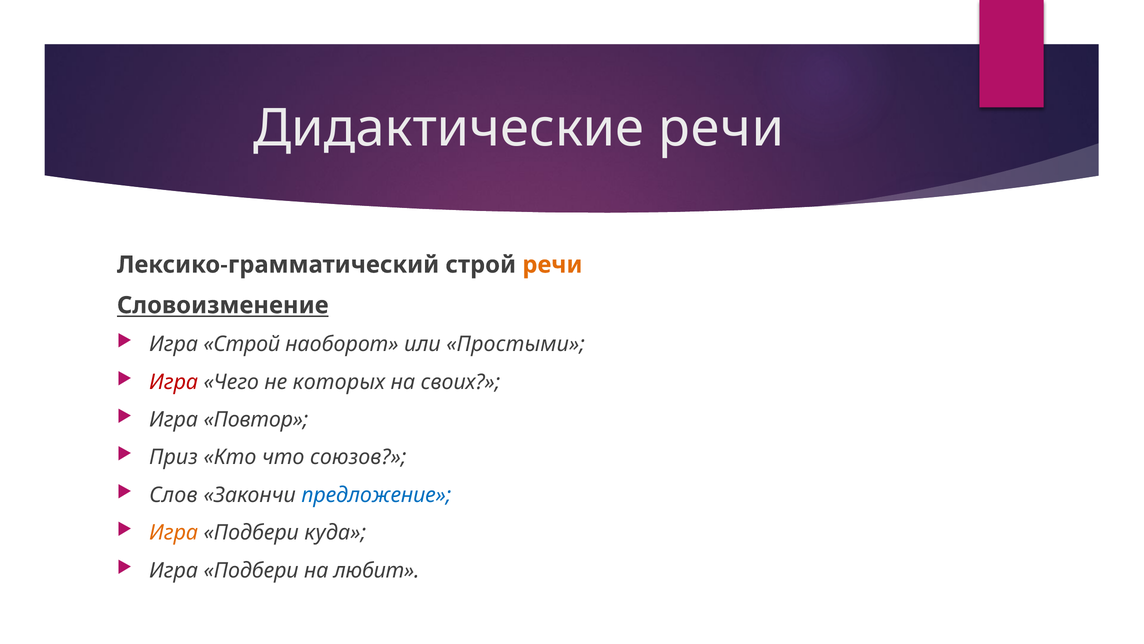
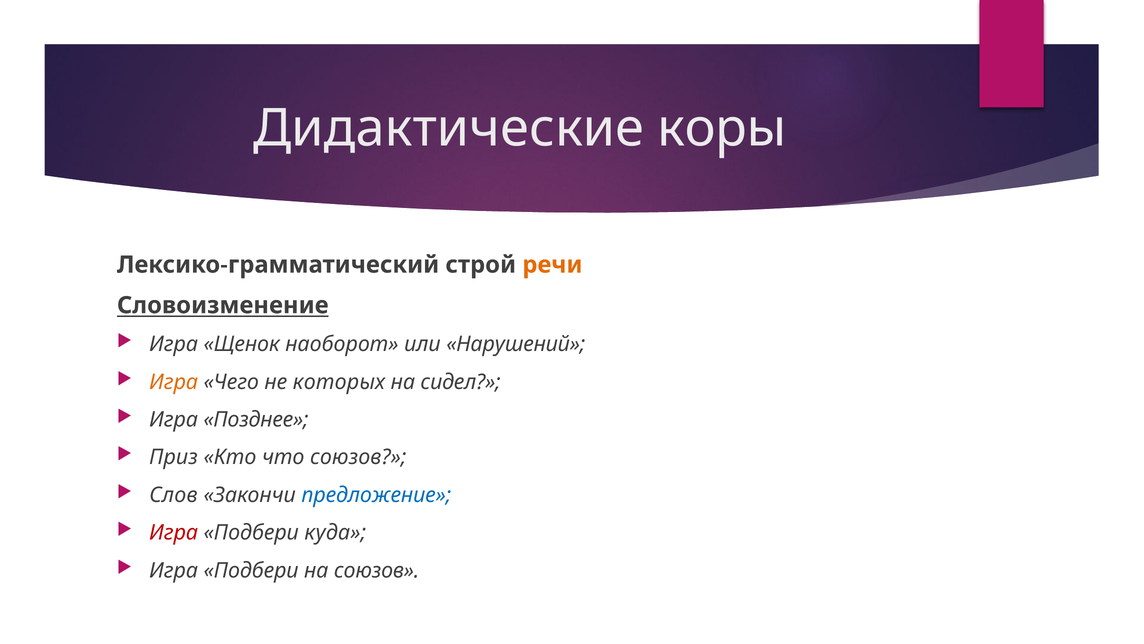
Дидактические речи: речи -> коры
Игра Строй: Строй -> Щенок
Простыми: Простыми -> Нарушений
Игра at (174, 382) colour: red -> orange
своих: своих -> сидел
Повтор: Повтор -> Позднее
Игра at (174, 532) colour: orange -> red
на любит: любит -> союзов
